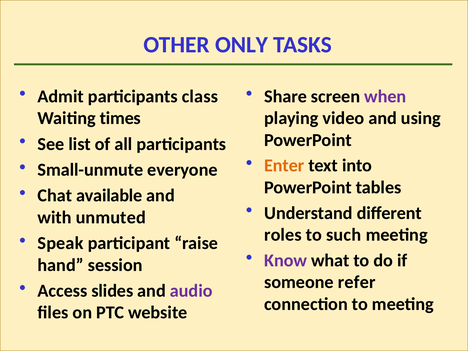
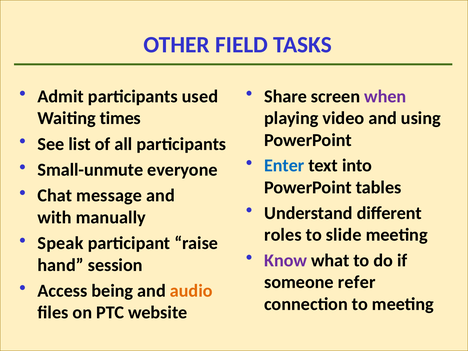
ONLY: ONLY -> FIELD
class: class -> used
Enter colour: orange -> blue
available: available -> message
unmuted: unmuted -> manually
such: such -> slide
slides: slides -> being
audio colour: purple -> orange
